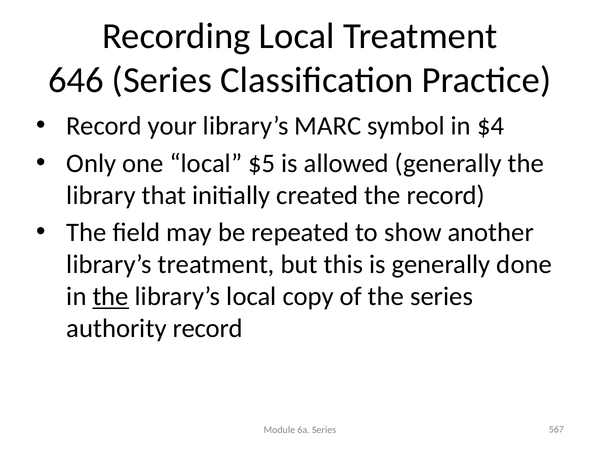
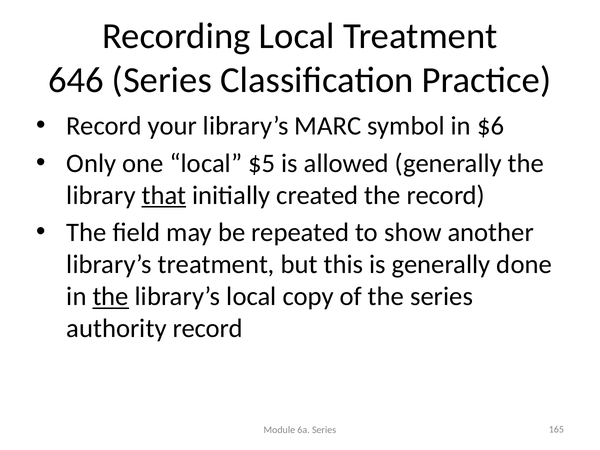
$4: $4 -> $6
that underline: none -> present
567: 567 -> 165
